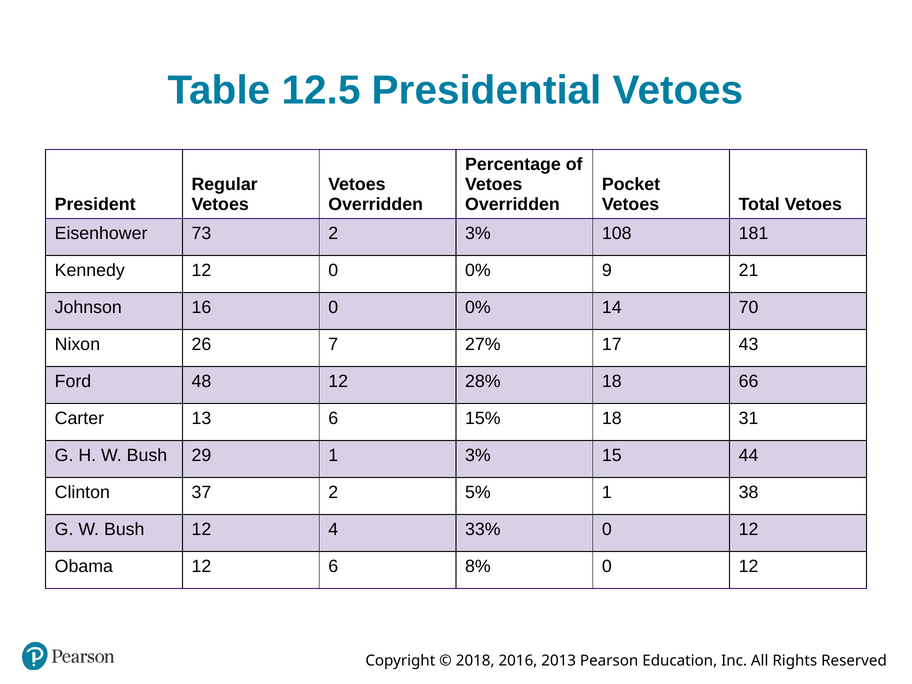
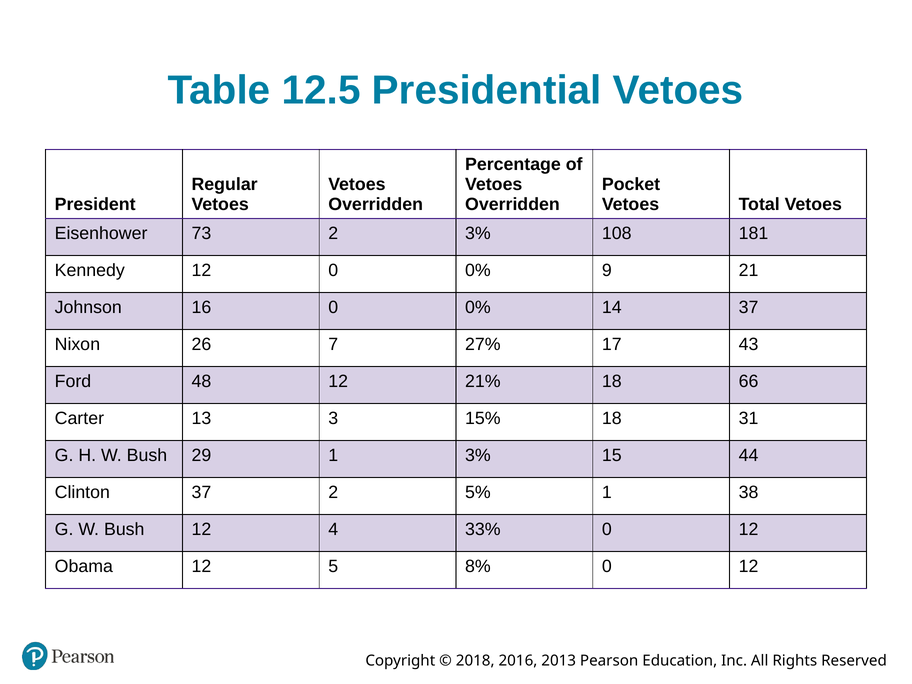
14 70: 70 -> 37
28%: 28% -> 21%
13 6: 6 -> 3
12 6: 6 -> 5
